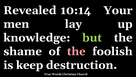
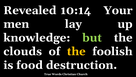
shame: shame -> clouds
the at (76, 51) colour: pink -> yellow
keep: keep -> food
